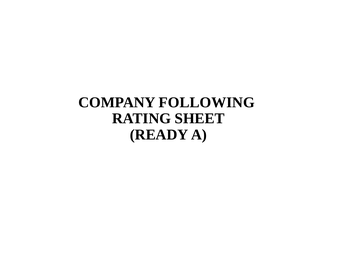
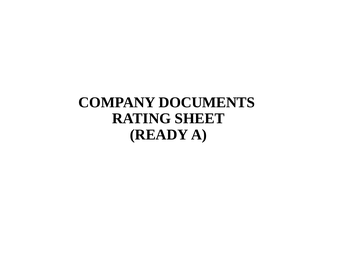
FOLLOWING: FOLLOWING -> DOCUMENTS
